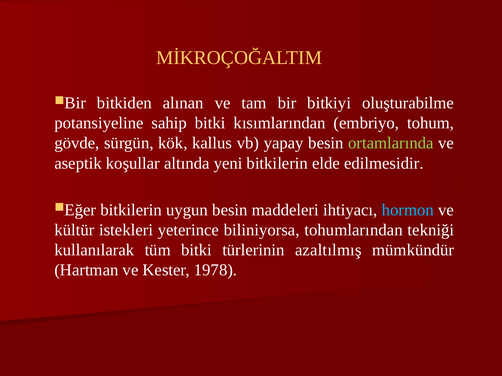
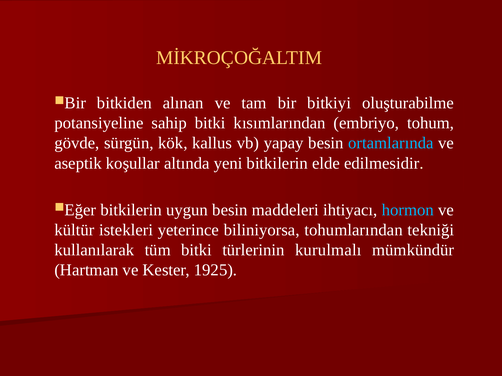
ortamlarında colour: light green -> light blue
azaltılmış: azaltılmış -> kurulmalı
1978: 1978 -> 1925
